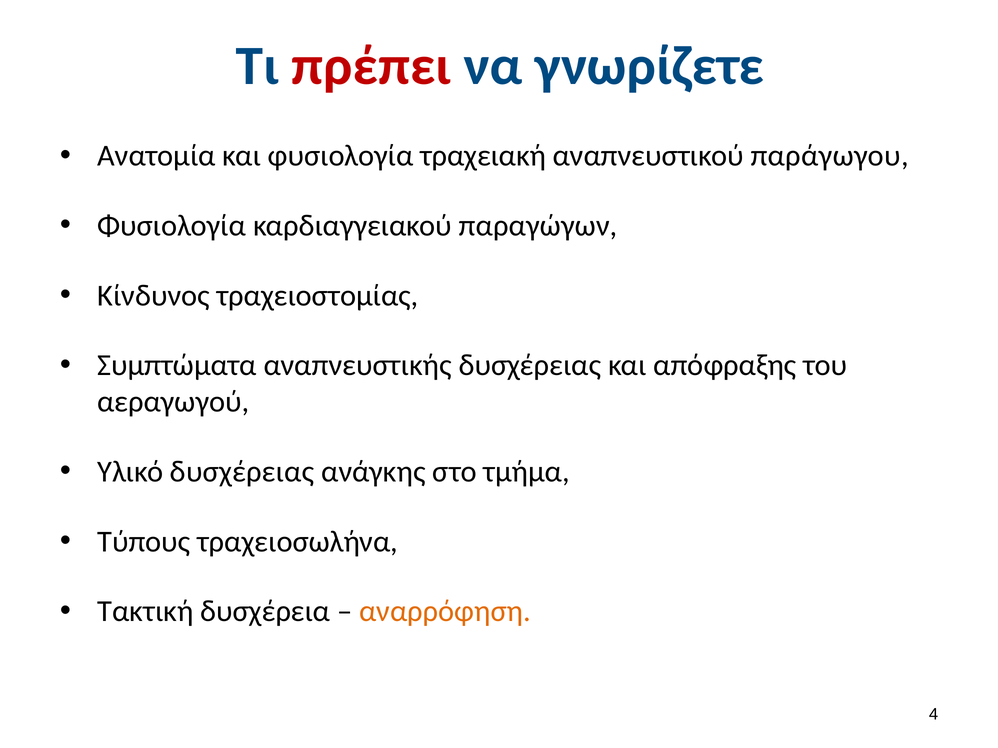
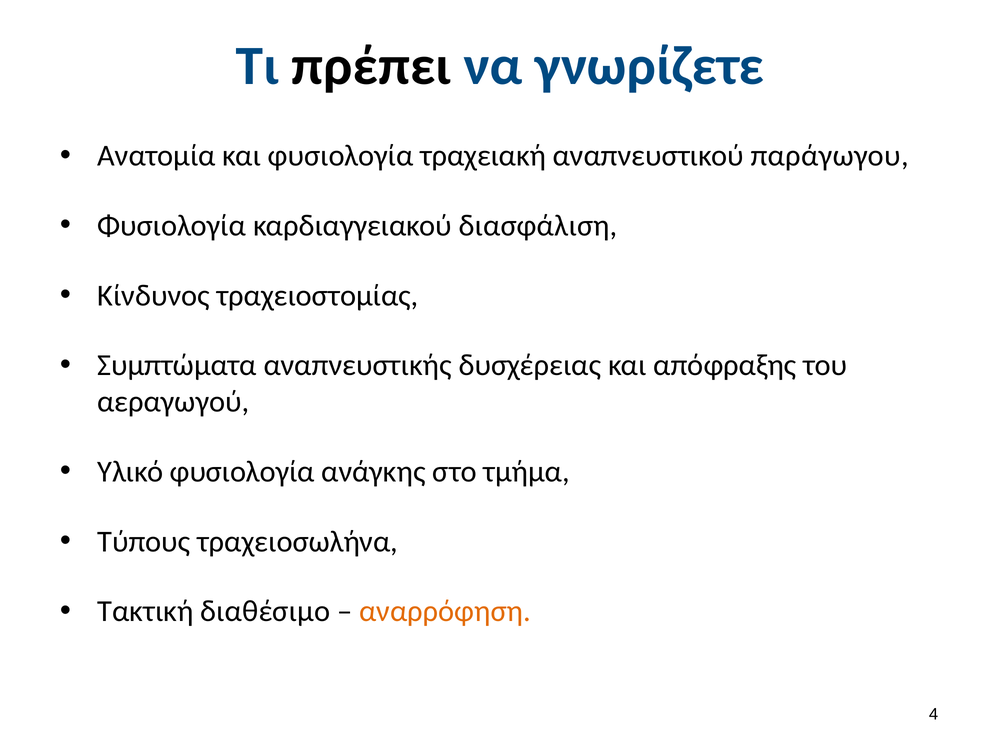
πρέπει colour: red -> black
παραγώγων: παραγώγων -> διασφάλιση
Υλικό δυσχέρειας: δυσχέρειας -> φυσιολογία
δυσχέρεια: δυσχέρεια -> διαθέσιμο
